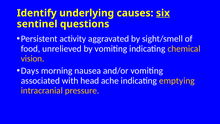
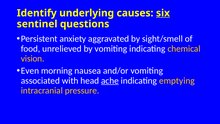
activity: activity -> anxiety
Days: Days -> Even
ache underline: none -> present
